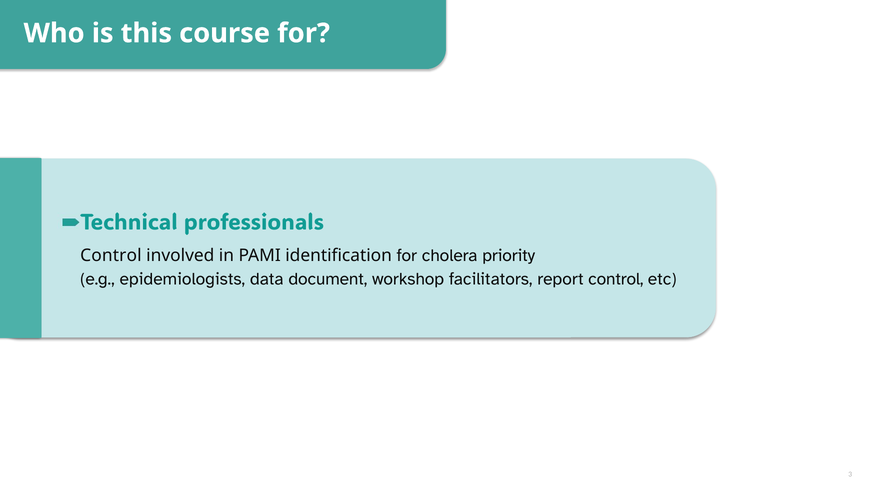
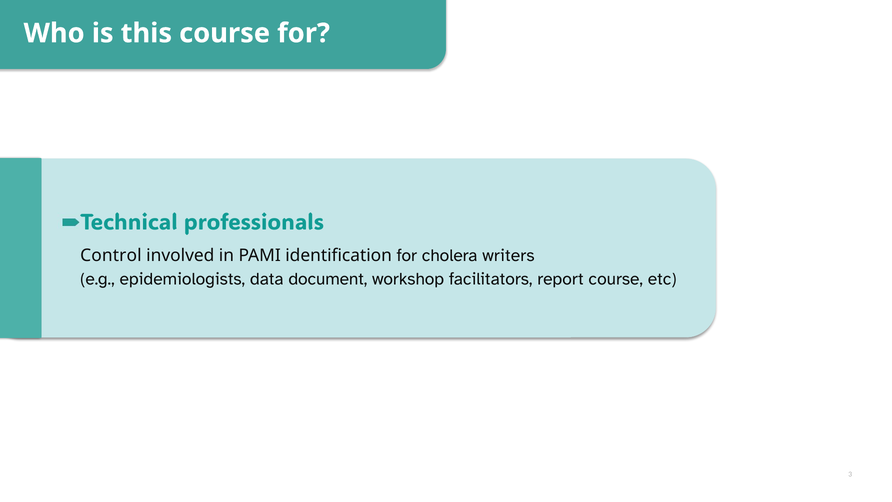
priority: priority -> writers
report control: control -> course
